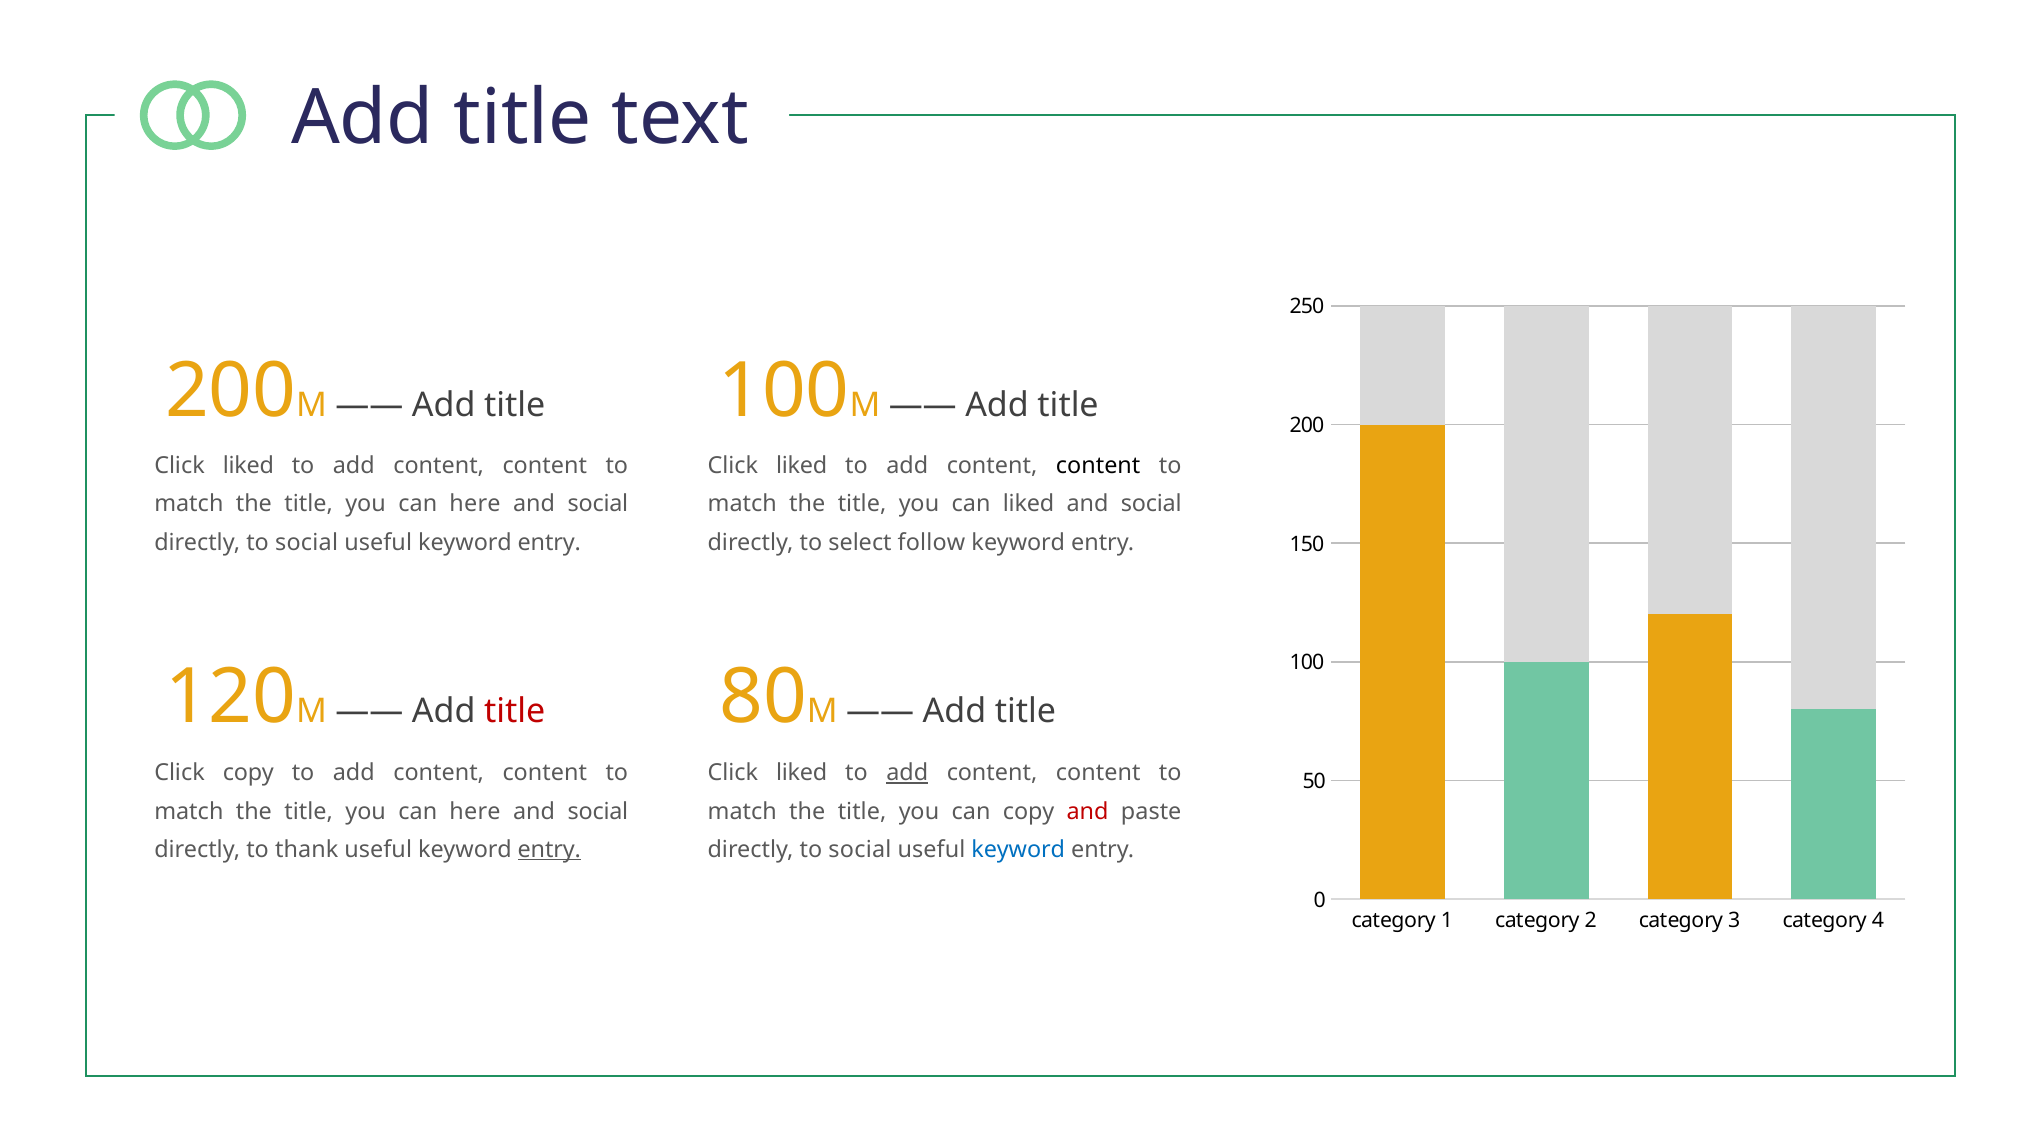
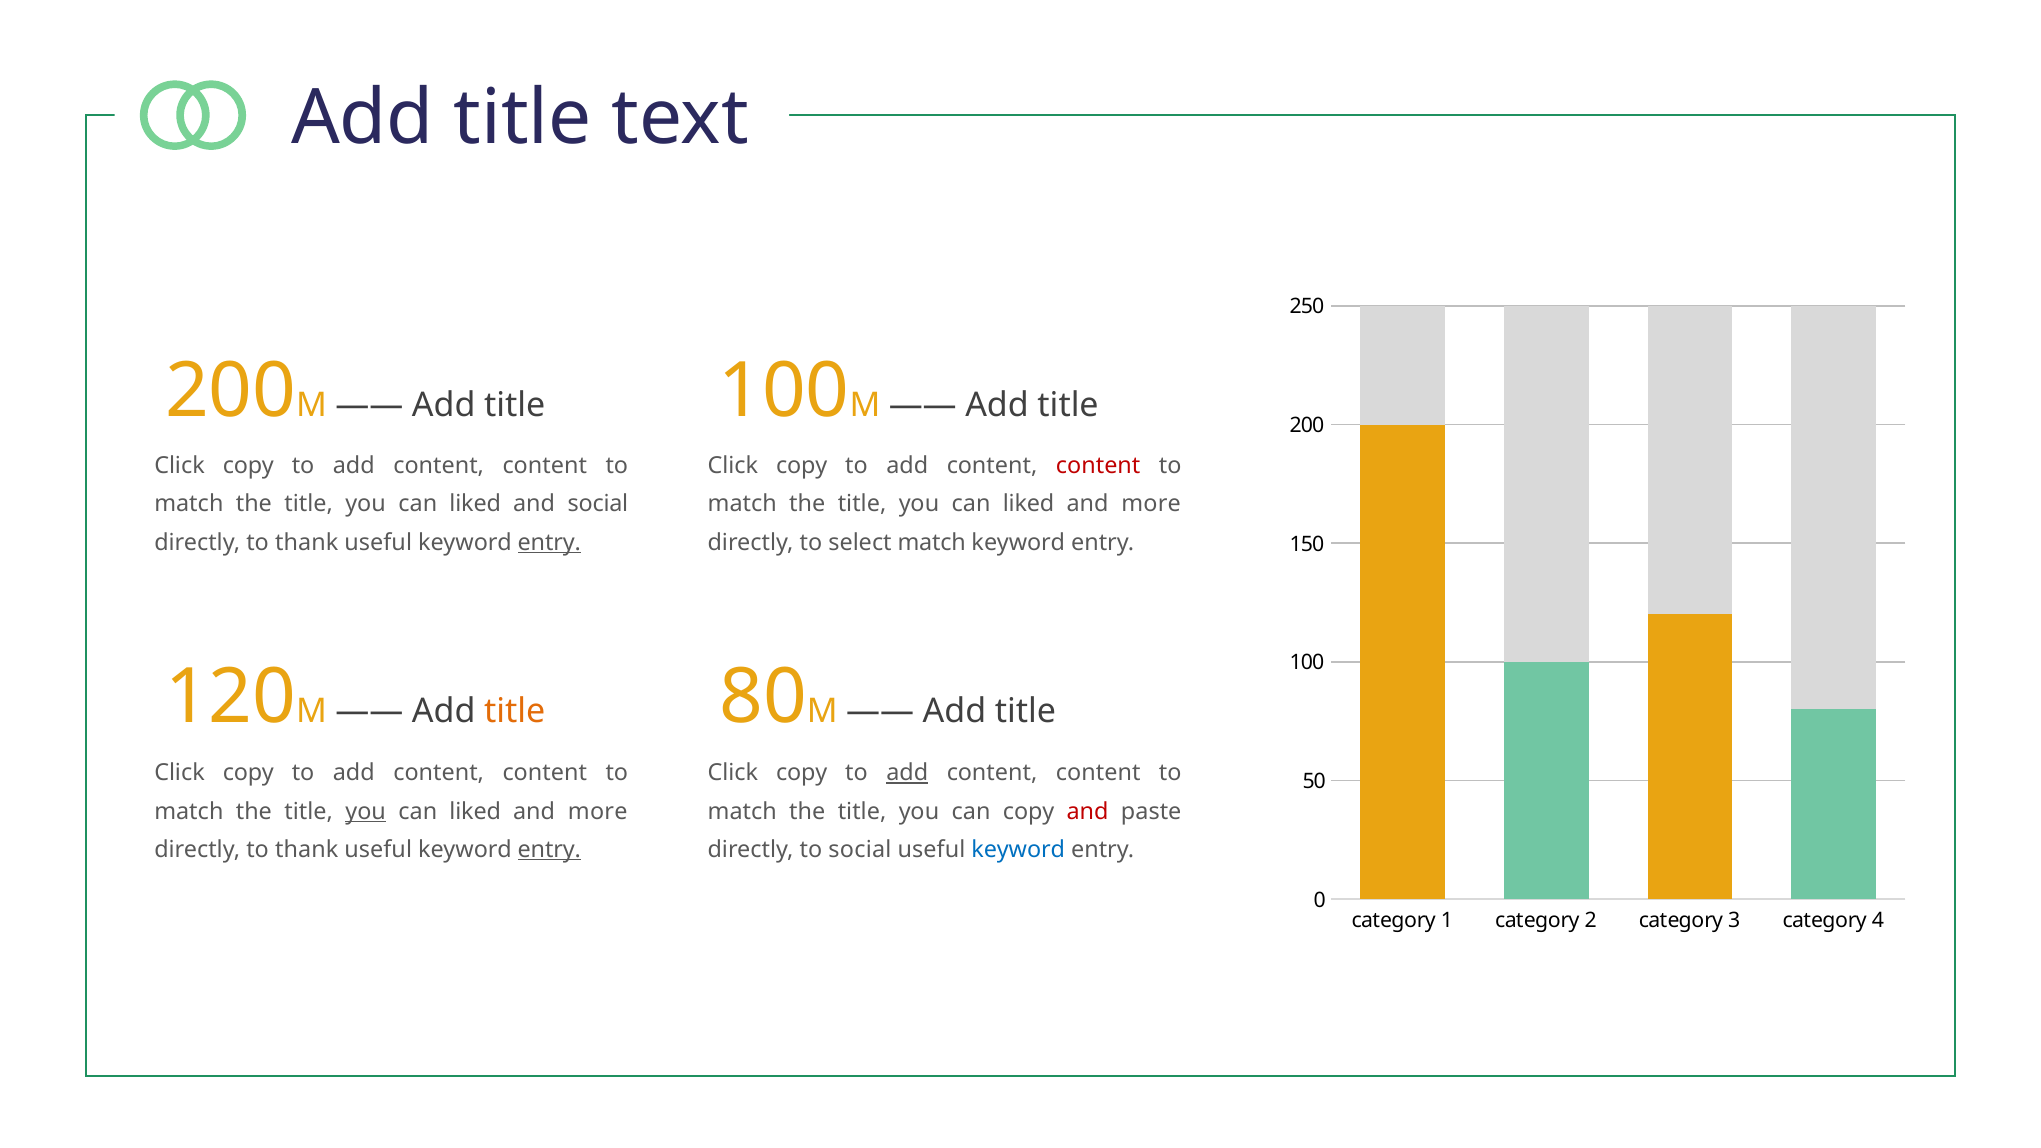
liked at (248, 466): liked -> copy
liked at (802, 466): liked -> copy
content at (1098, 466) colour: black -> red
here at (475, 504): here -> liked
social at (1151, 504): social -> more
social at (307, 543): social -> thank
entry at (549, 543) underline: none -> present
select follow: follow -> match
title at (515, 712) colour: red -> orange
liked at (802, 773): liked -> copy
you at (366, 811) underline: none -> present
here at (475, 811): here -> liked
social at (598, 811): social -> more
